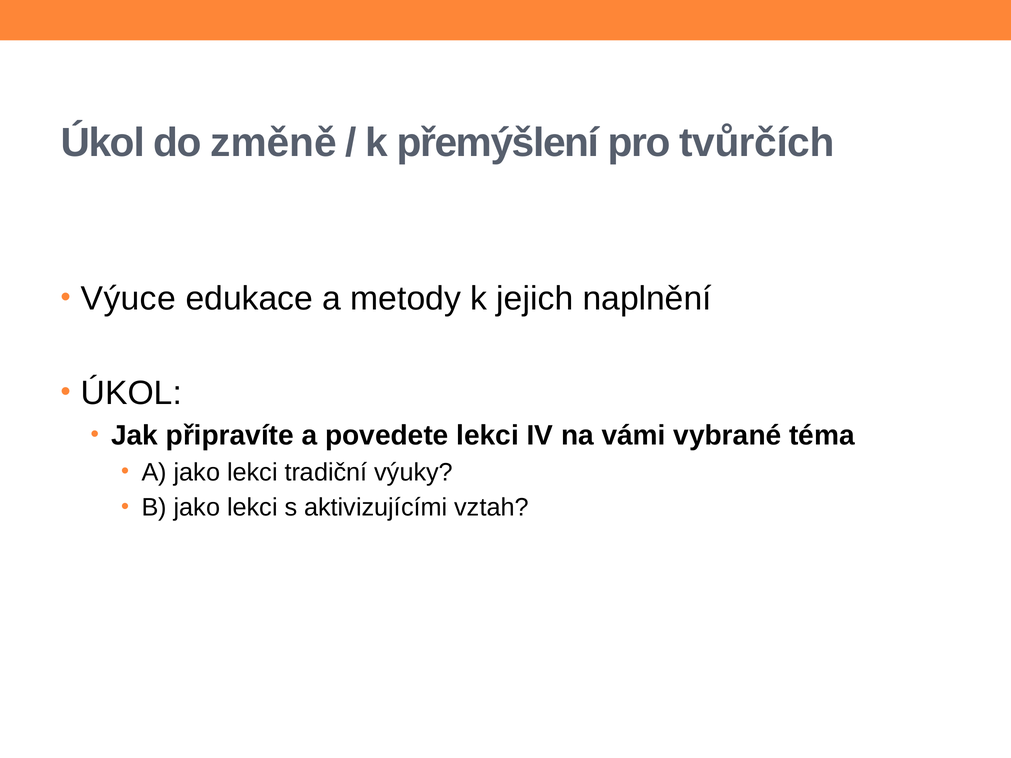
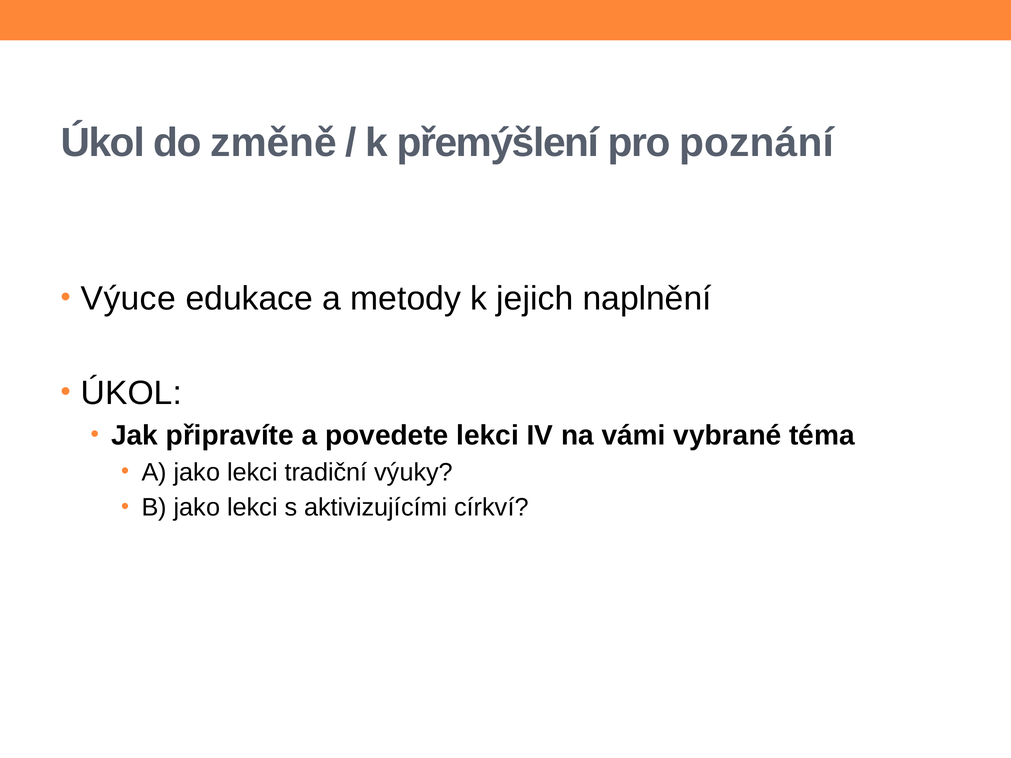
tvůrčích: tvůrčích -> poznání
vztah: vztah -> církví
